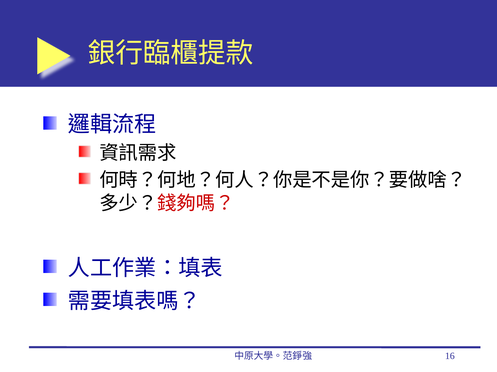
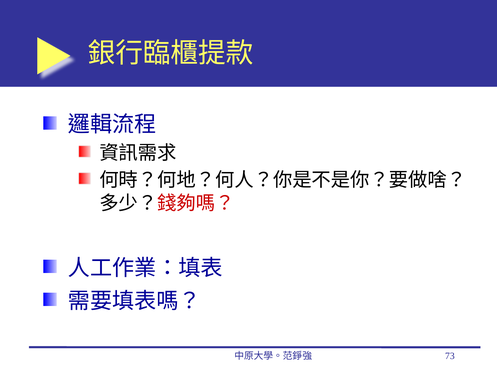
16: 16 -> 73
